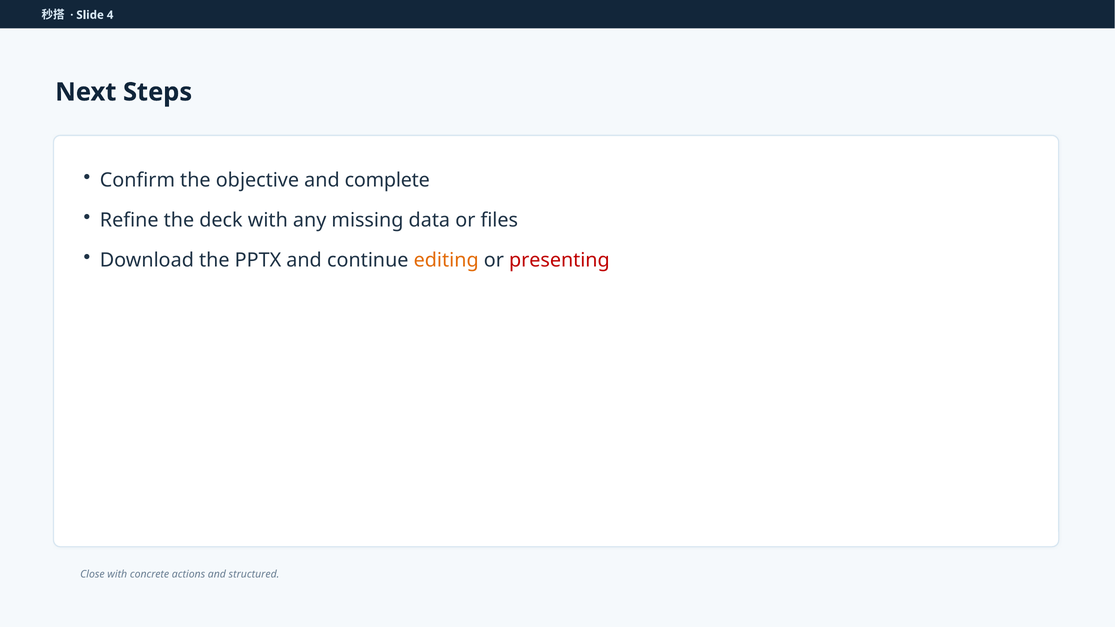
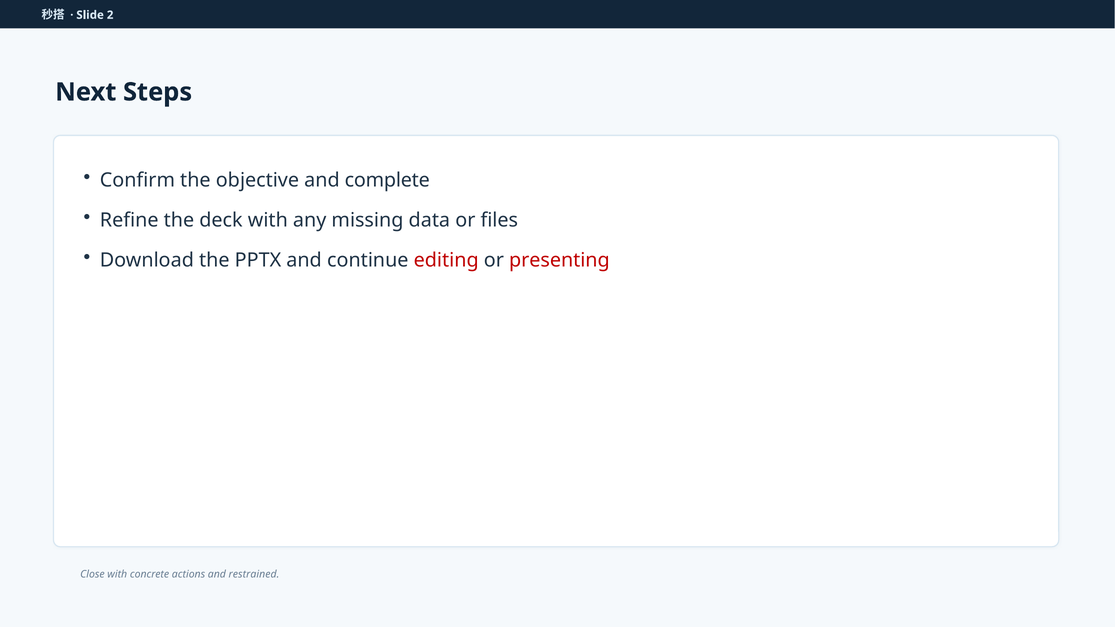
4: 4 -> 2
editing colour: orange -> red
structured: structured -> restrained
